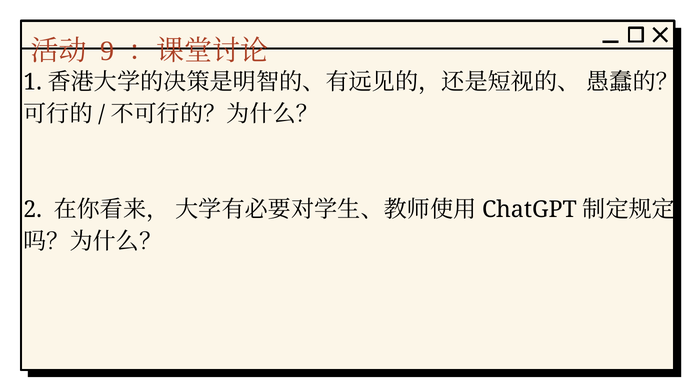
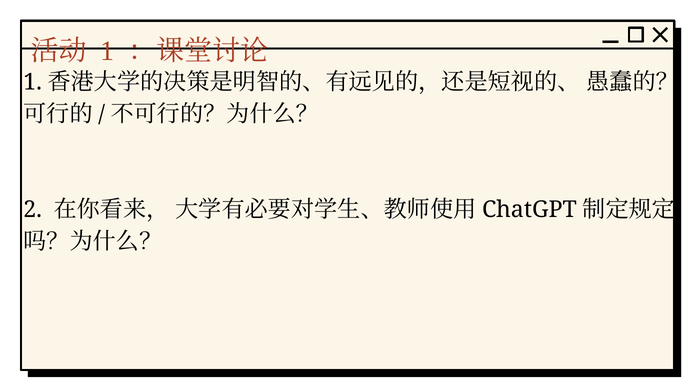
9 at (107, 51): 9 -> 1
